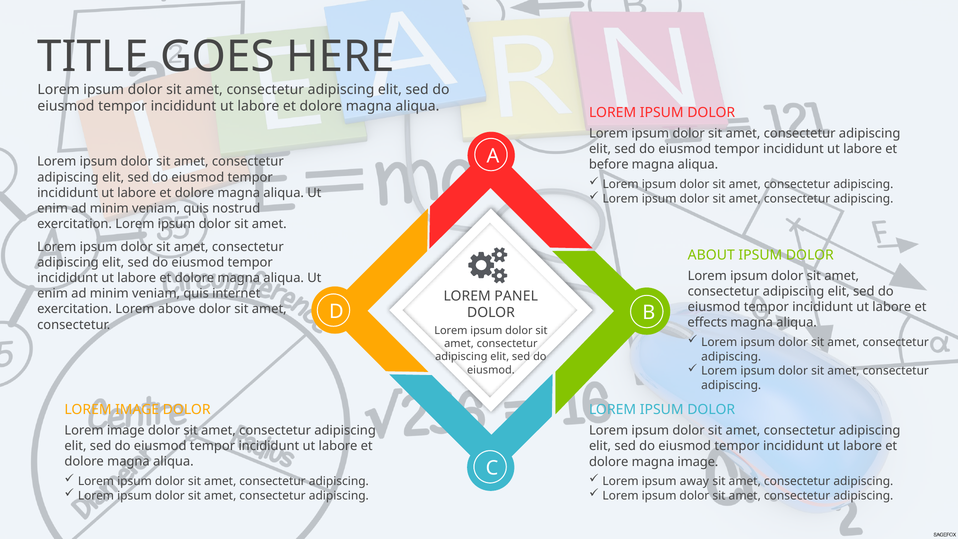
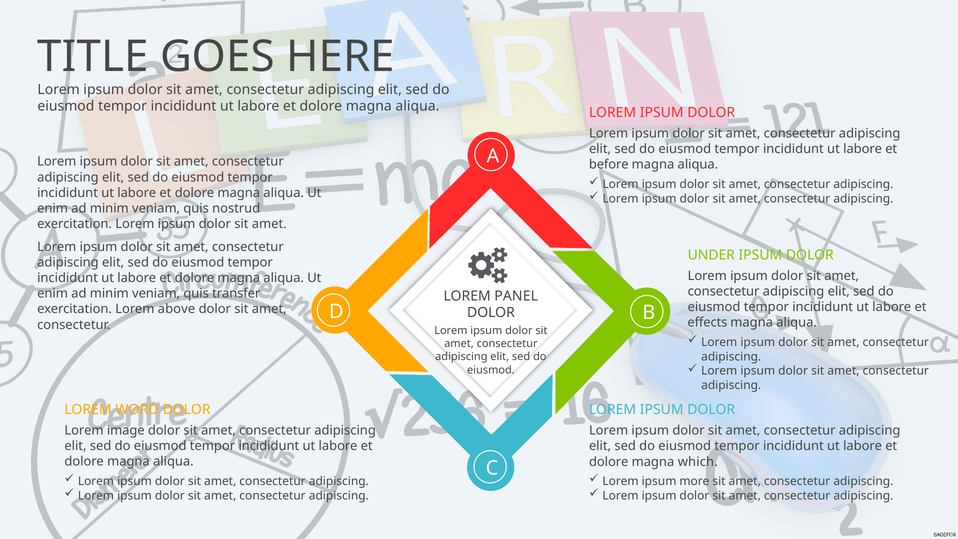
ABOUT: ABOUT -> UNDER
internet: internet -> transfer
IMAGE at (137, 409): IMAGE -> WORD
magna image: image -> which
away: away -> more
